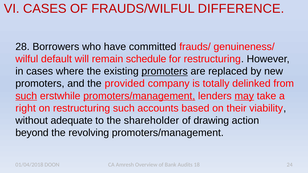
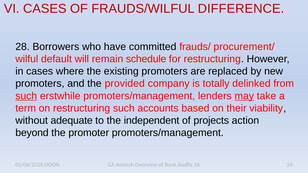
genuineness/: genuineness/ -> procurement/
promoters at (165, 71) underline: present -> none
promoters/management at (139, 96) underline: present -> none
right: right -> term
shareholder: shareholder -> independent
drawing: drawing -> projects
revolving: revolving -> promoter
